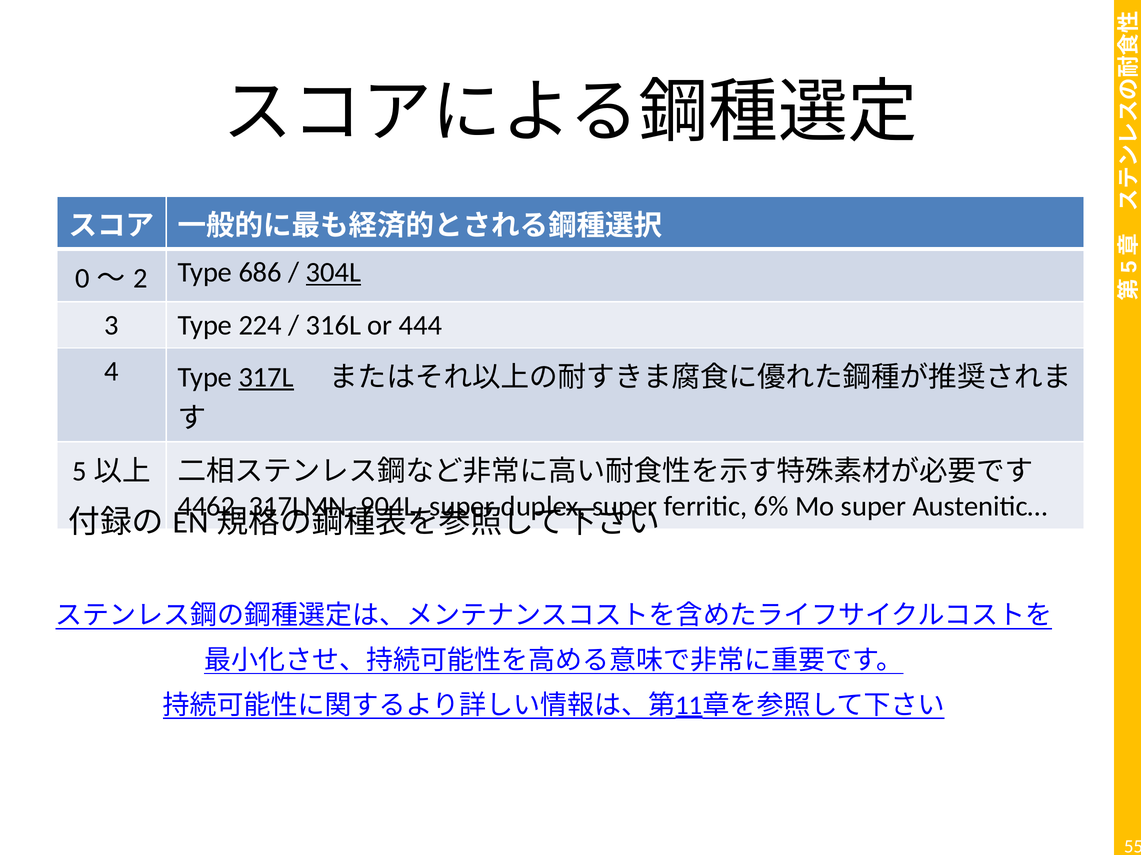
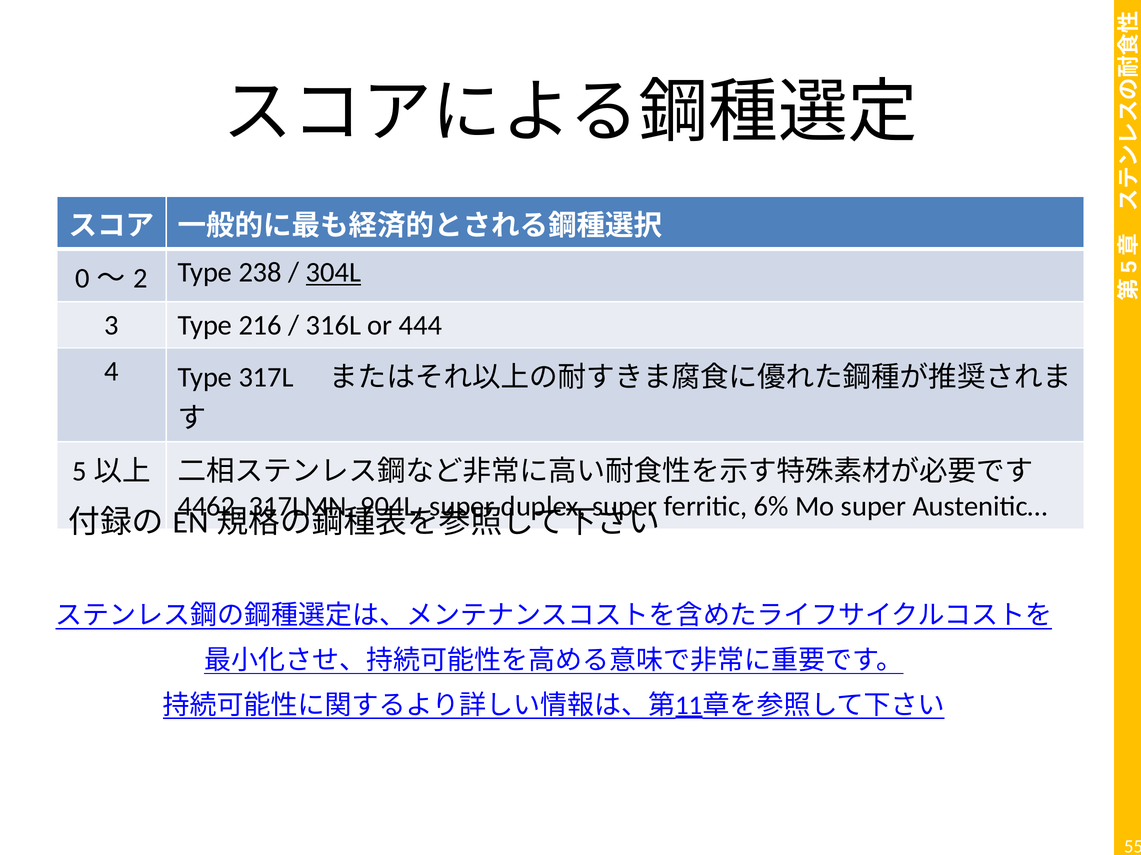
686: 686 -> 238
224: 224 -> 216
317L underline: present -> none
